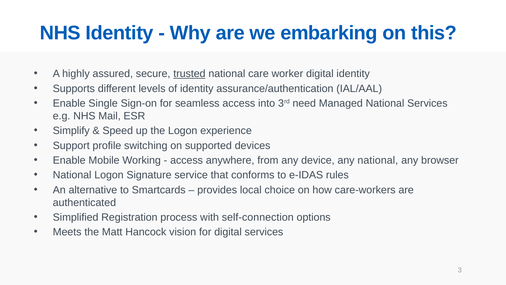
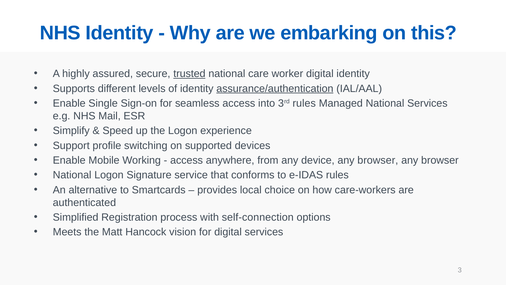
assurance/authentication underline: none -> present
3rd need: need -> rules
device any national: national -> browser
